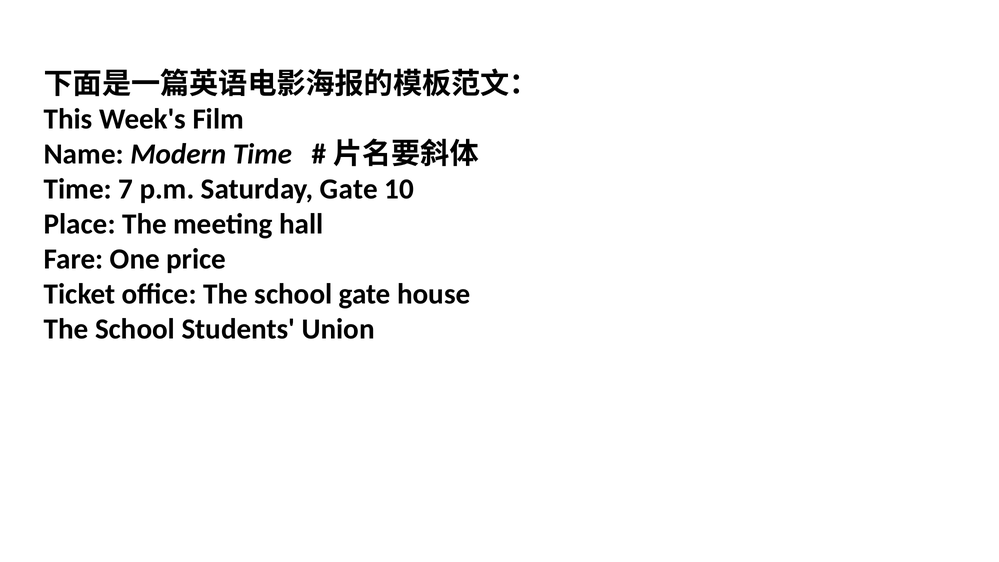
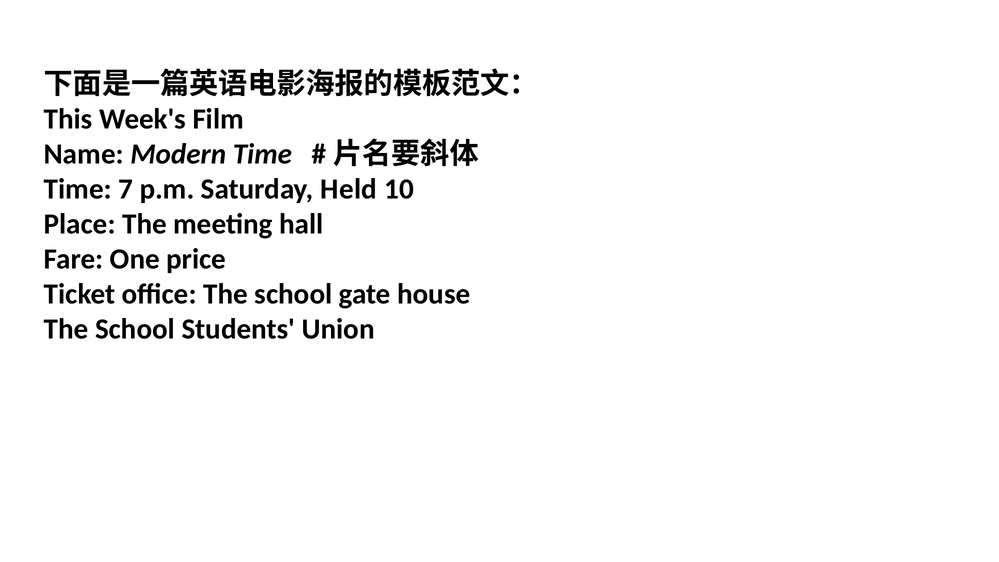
Saturday Gate: Gate -> Held
